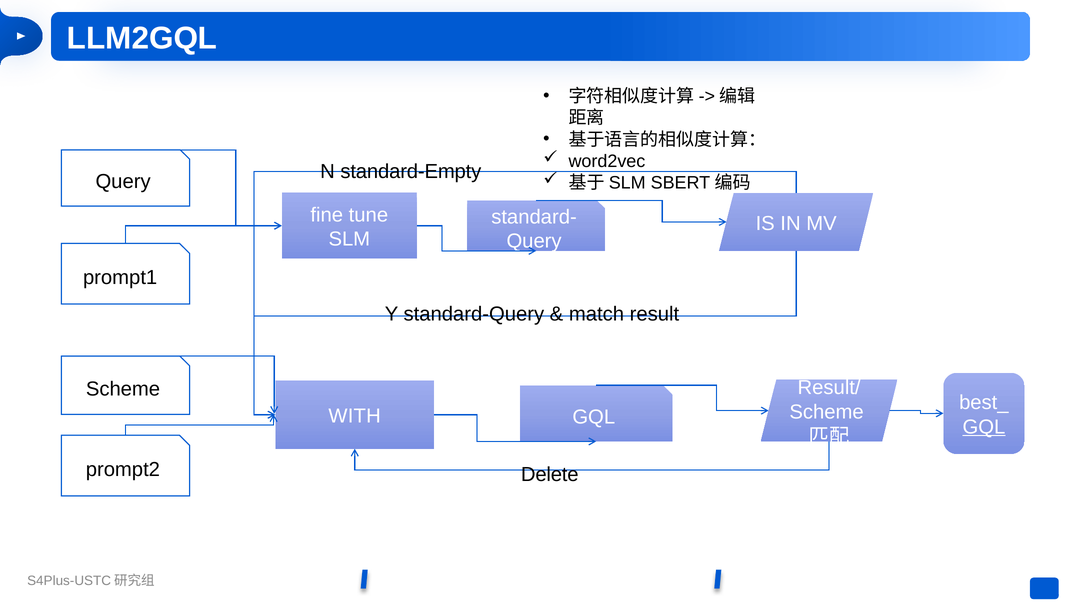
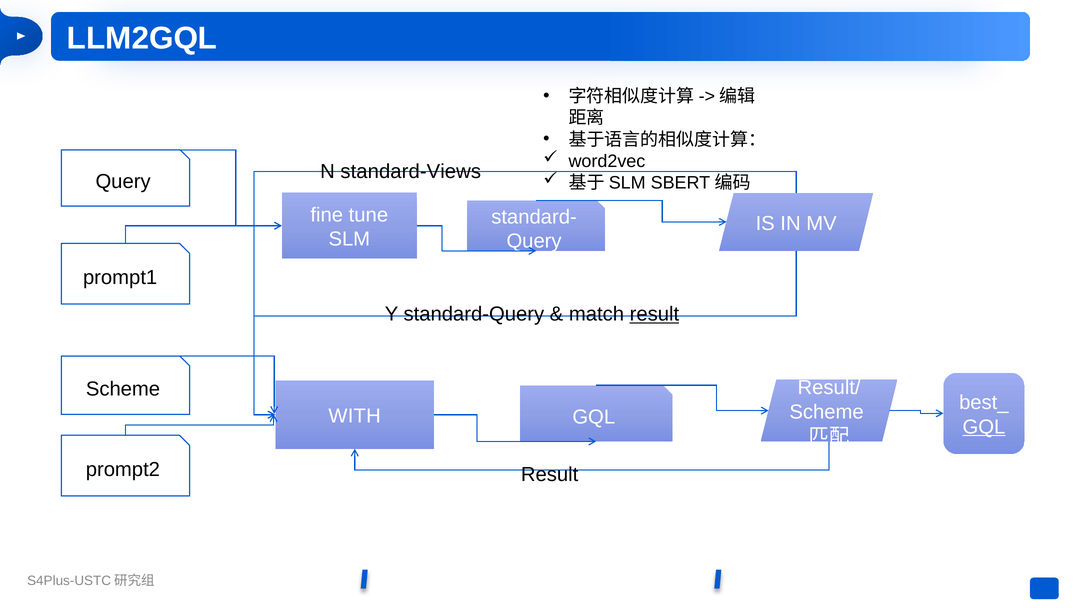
standard-Empty: standard-Empty -> standard-Views
result at (654, 314) underline: none -> present
Delete at (550, 475): Delete -> Result
